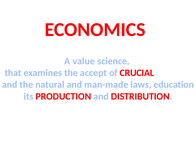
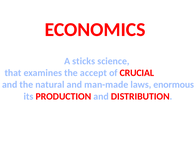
value: value -> sticks
education: education -> enormous
